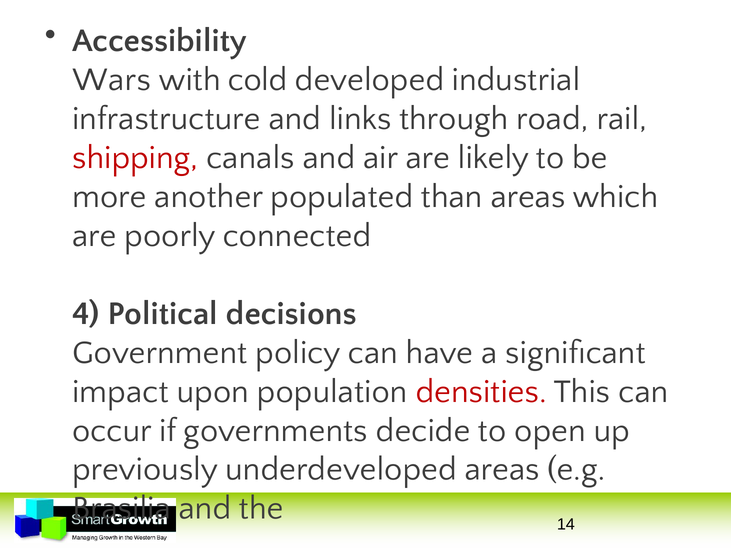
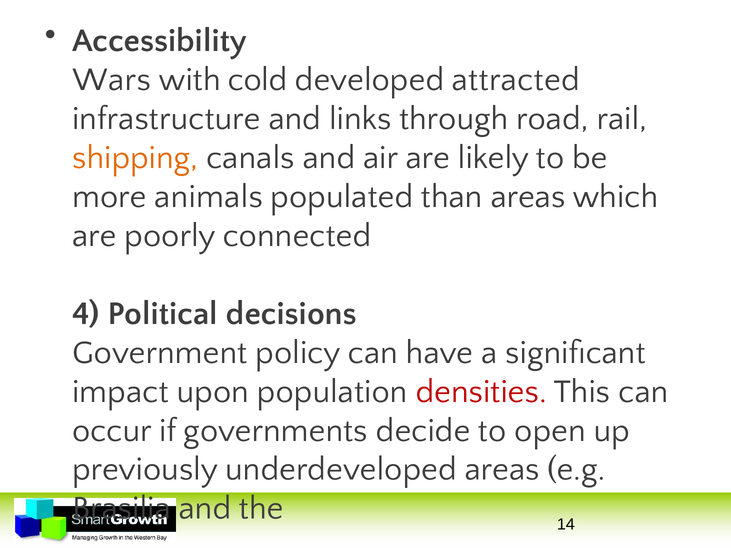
industrial: industrial -> attracted
shipping colour: red -> orange
another: another -> animals
